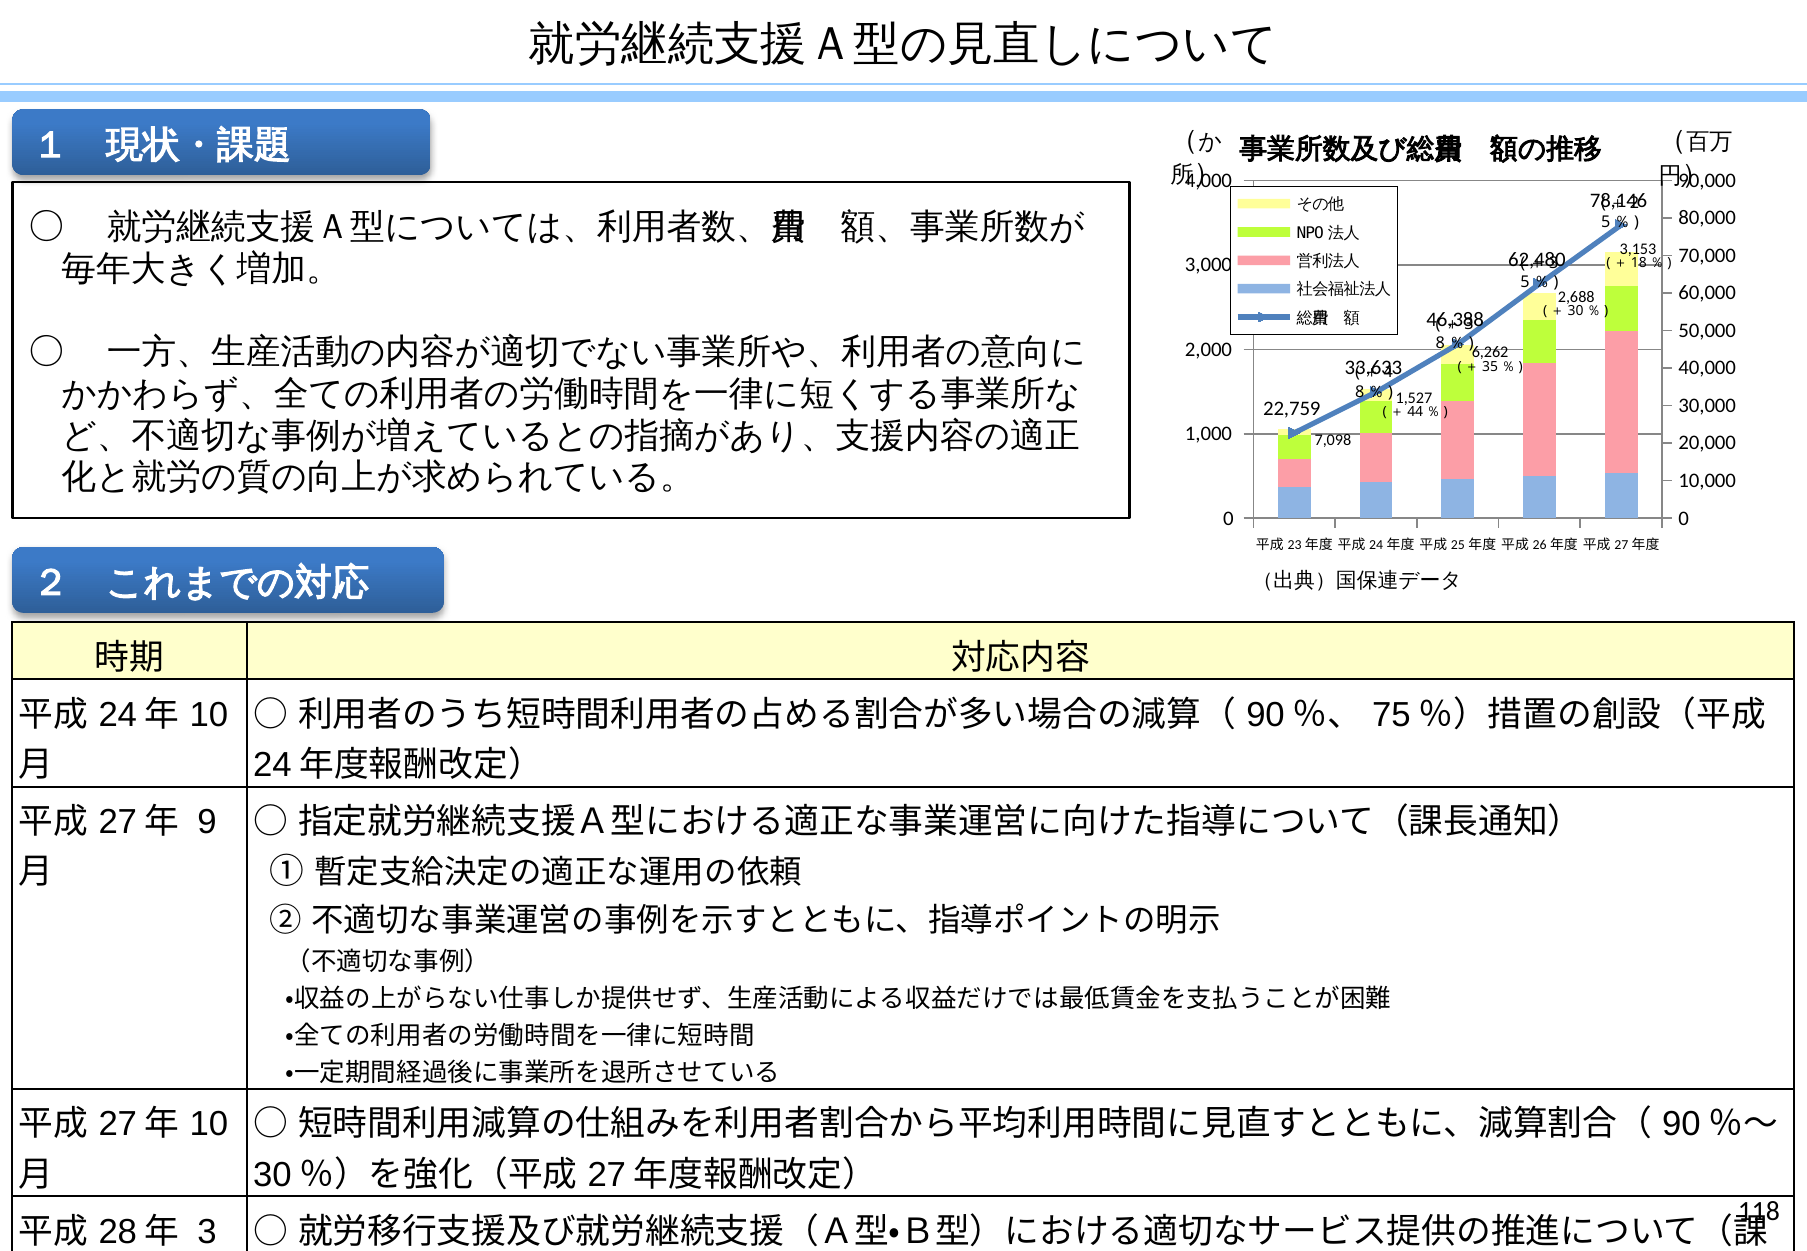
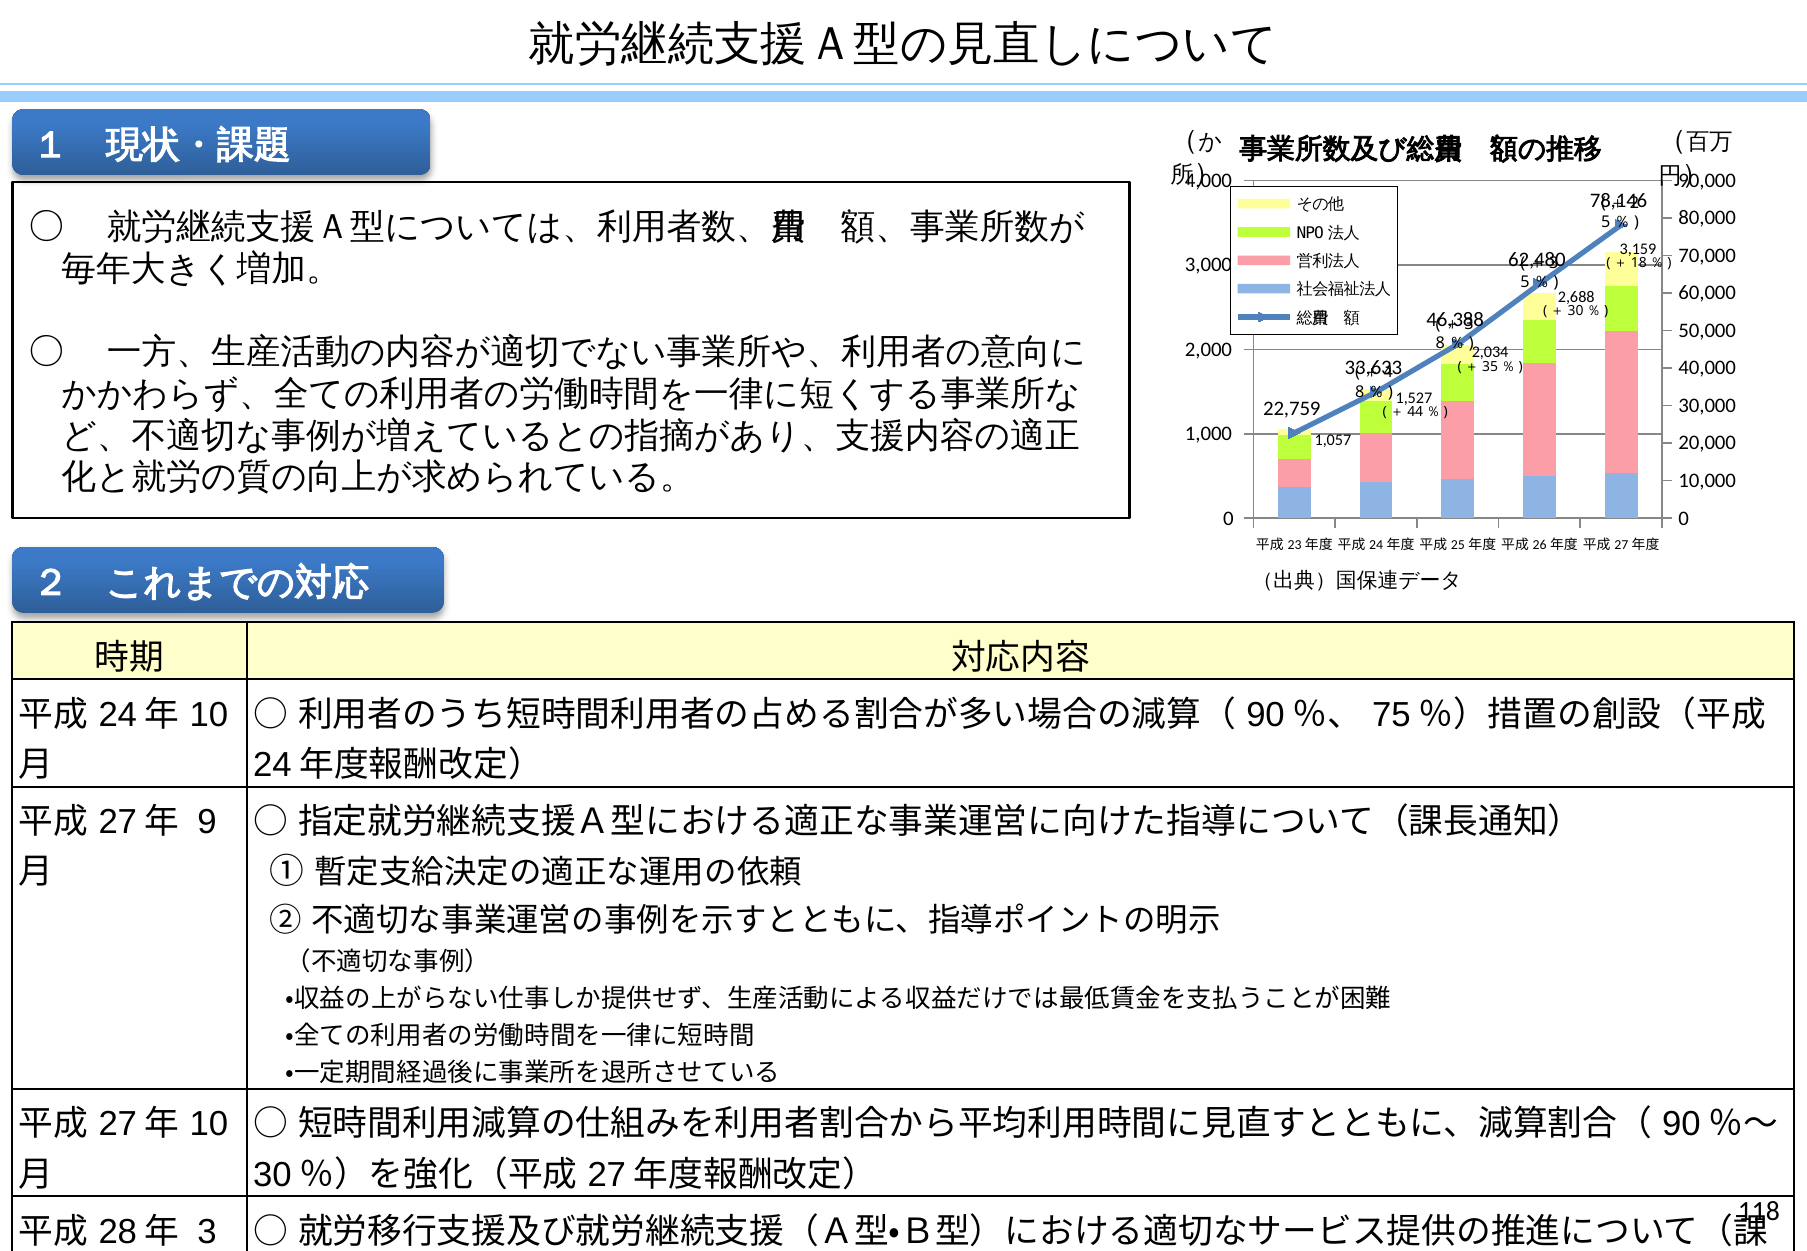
3,153: 3,153 -> 3,159
6,262: 6,262 -> 2,034
7,098: 7,098 -> 1,057
